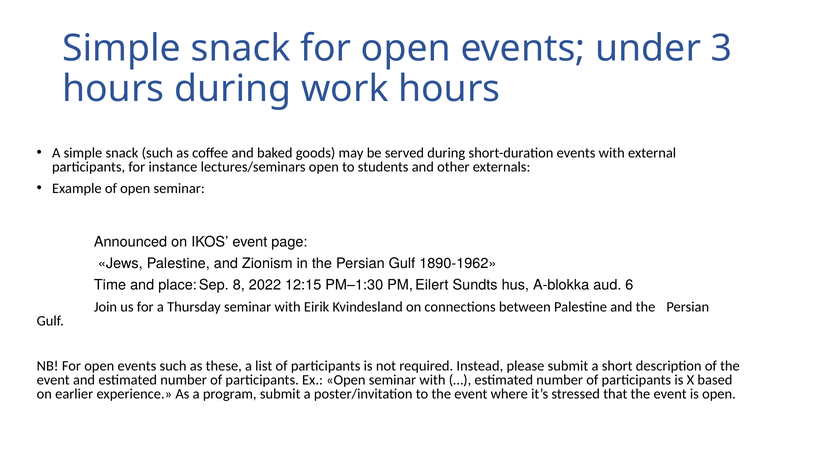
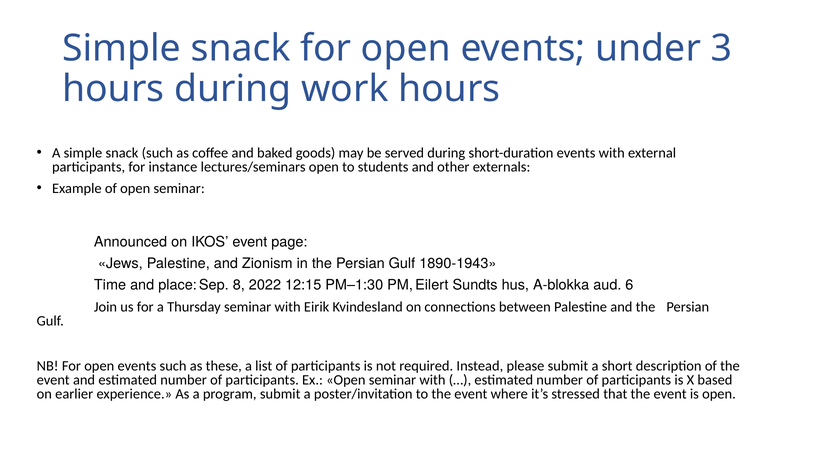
1890-1962: 1890-1962 -> 1890-1943
